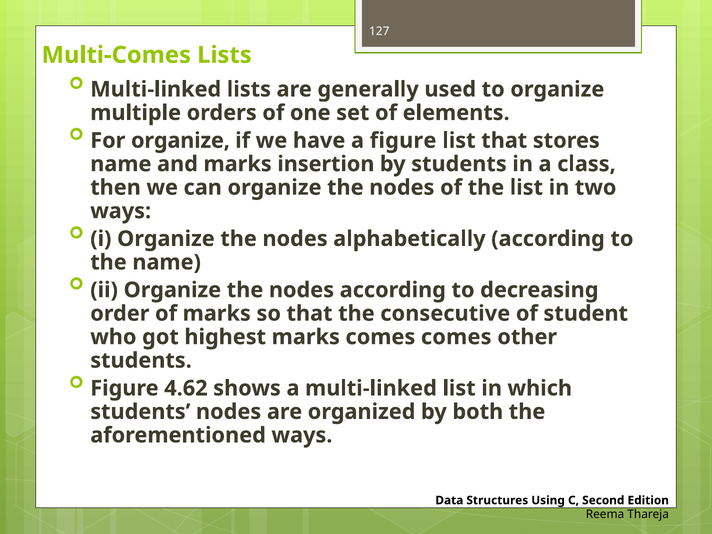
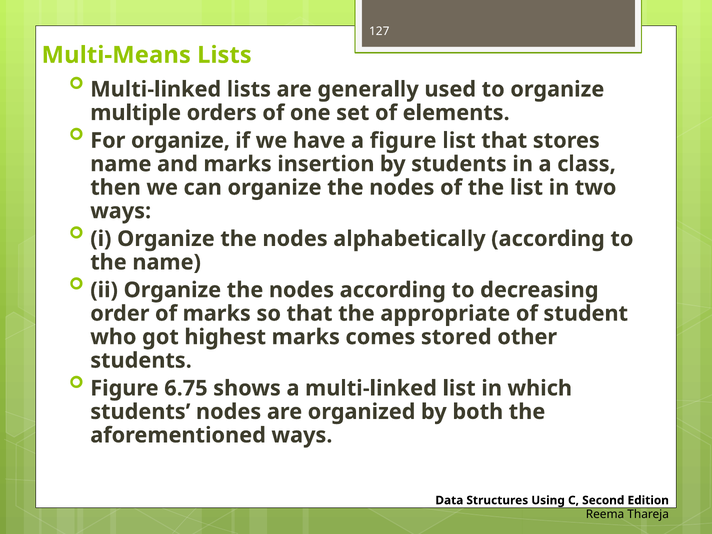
Multi-Comes: Multi-Comes -> Multi-Means
consecutive: consecutive -> appropriate
comes comes: comes -> stored
4.62: 4.62 -> 6.75
